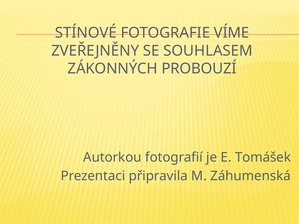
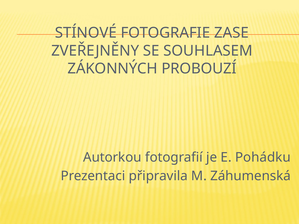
VÍME: VÍME -> ZASE
Tomášek: Tomášek -> Pohádku
